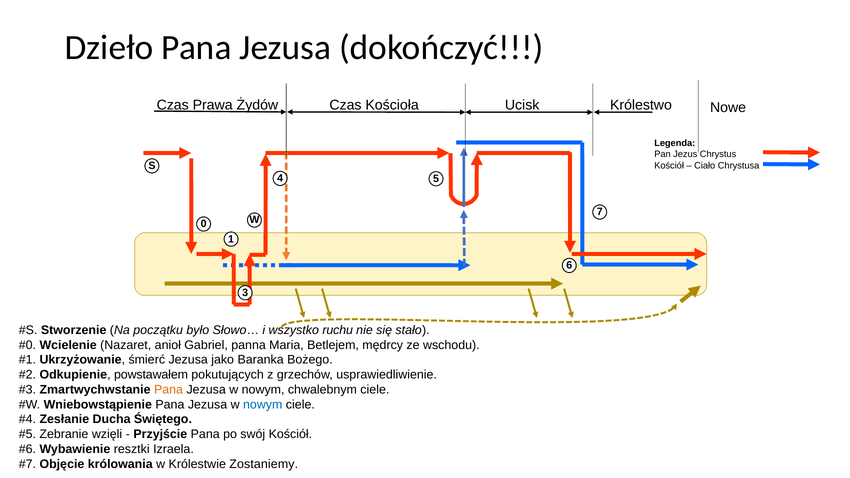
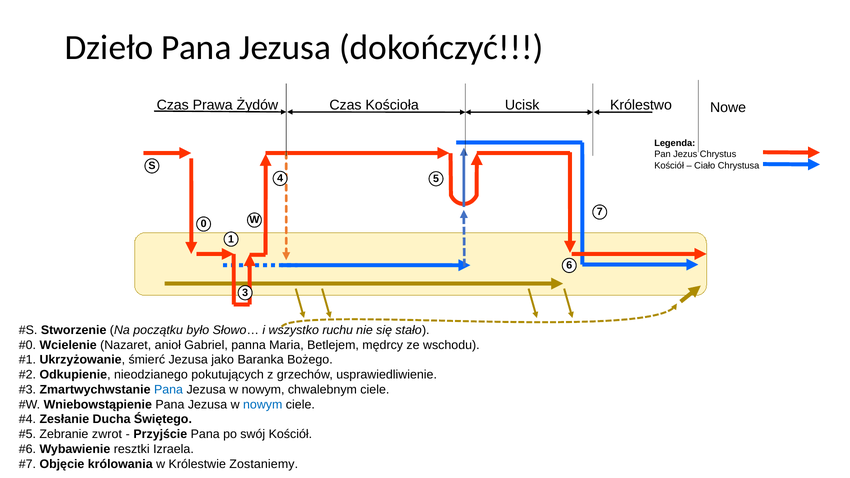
powstawałem: powstawałem -> nieodzianego
Pana at (169, 390) colour: orange -> blue
wzięli: wzięli -> zwrot
